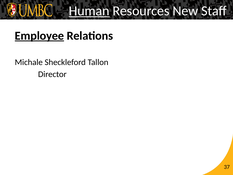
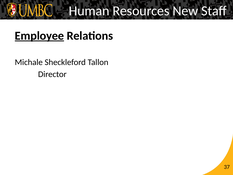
Human underline: present -> none
